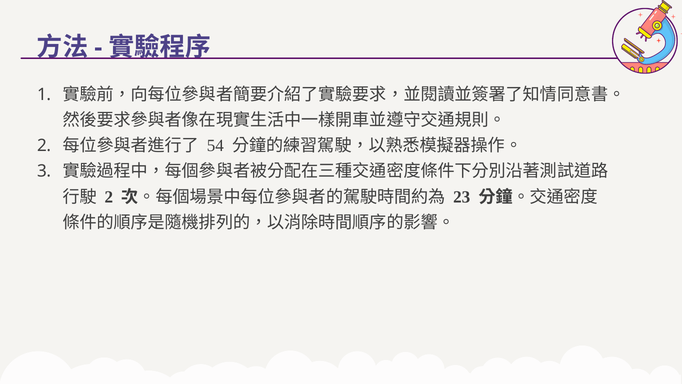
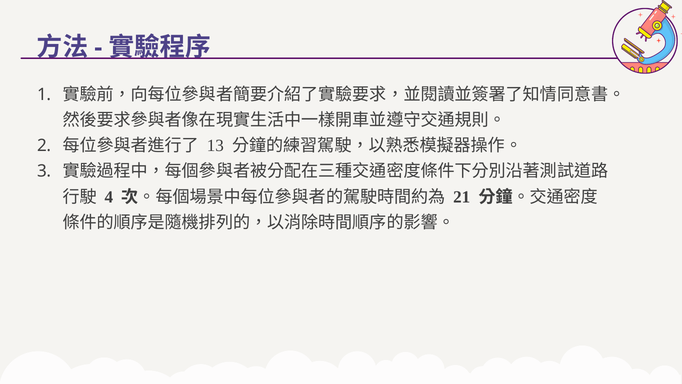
54: 54 -> 13
2 at (109, 197): 2 -> 4
23: 23 -> 21
